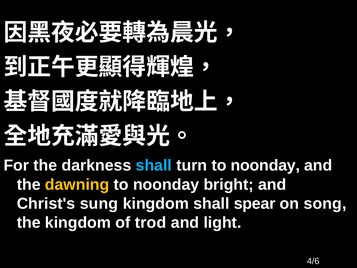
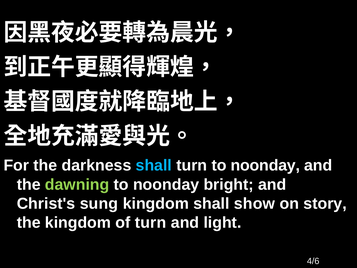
dawning colour: yellow -> light green
spear: spear -> show
song: song -> story
of trod: trod -> turn
